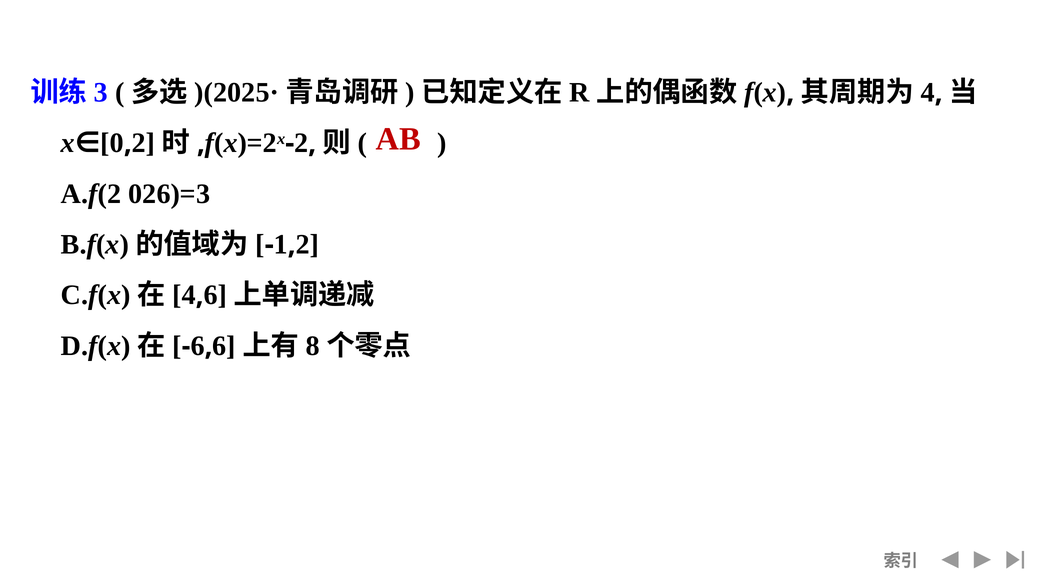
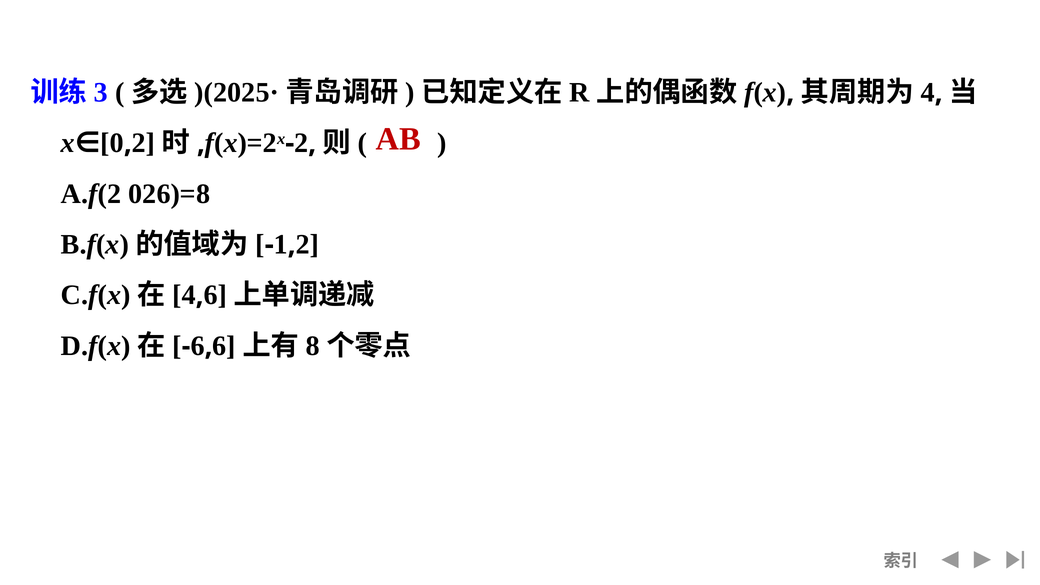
026)=3: 026)=3 -> 026)=8
